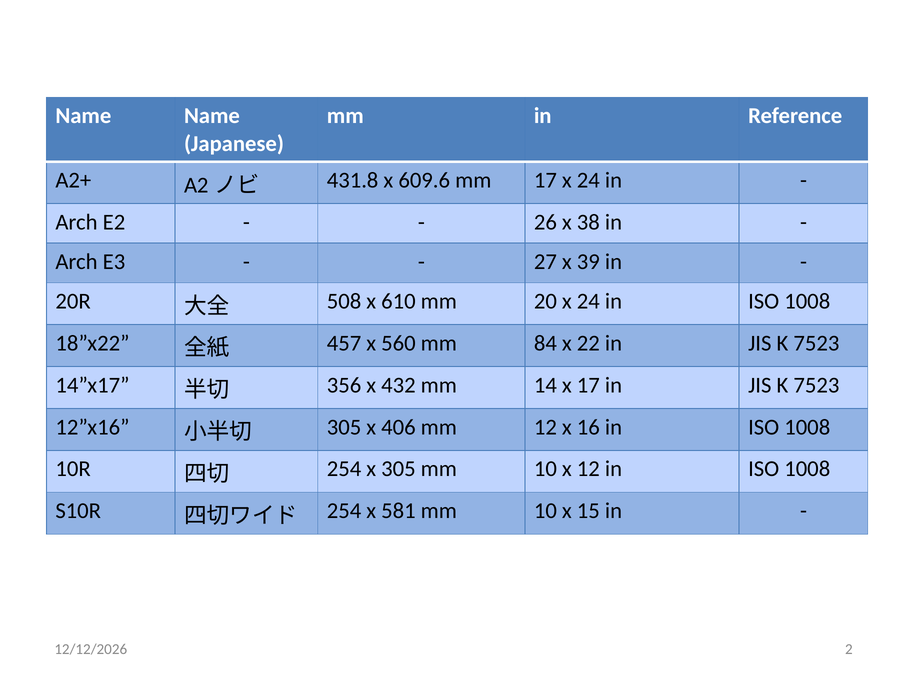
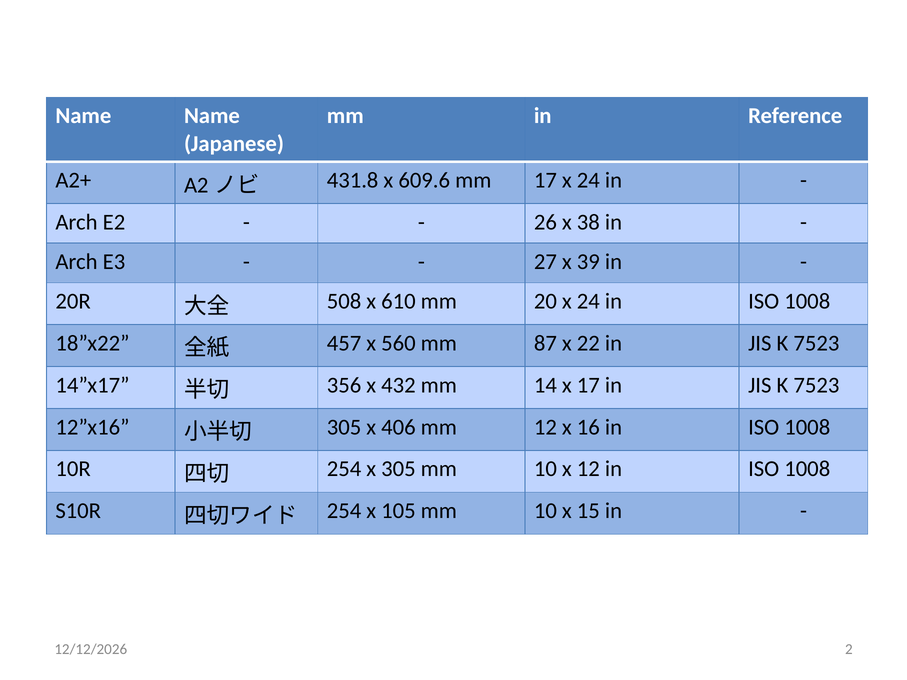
84: 84 -> 87
581: 581 -> 105
